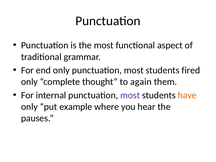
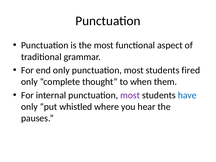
again: again -> when
have colour: orange -> blue
example: example -> whistled
